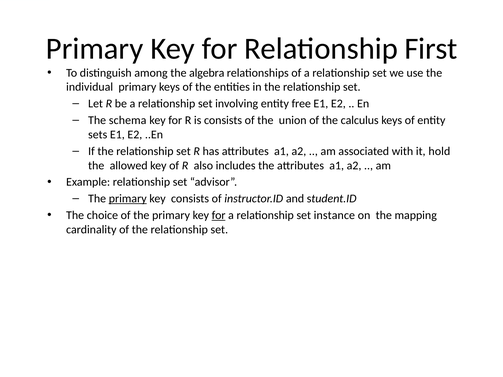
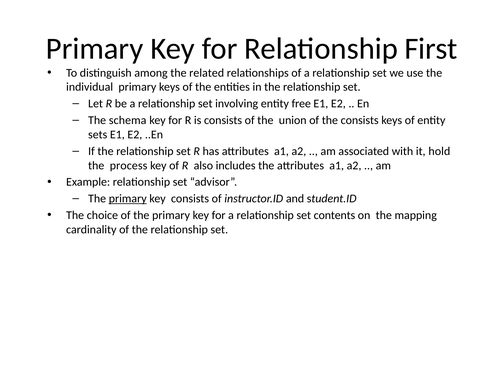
algebra: algebra -> related
the calculus: calculus -> consists
allowed: allowed -> process
for at (219, 215) underline: present -> none
instance: instance -> contents
